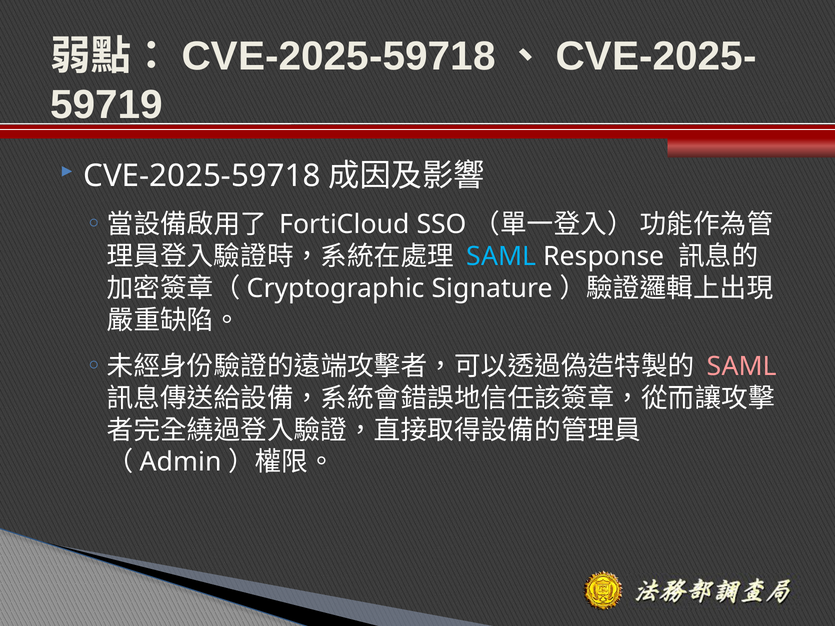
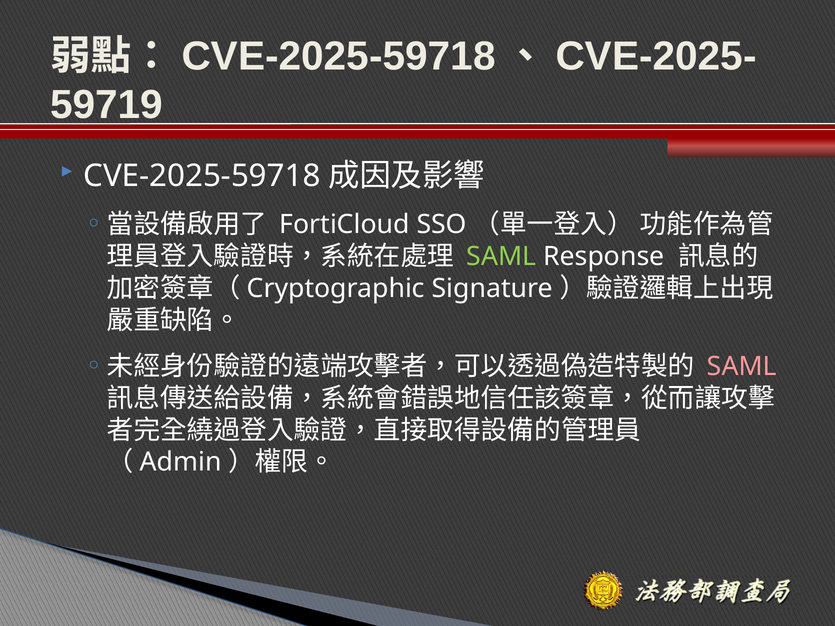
SAML at (501, 257) colour: light blue -> light green
